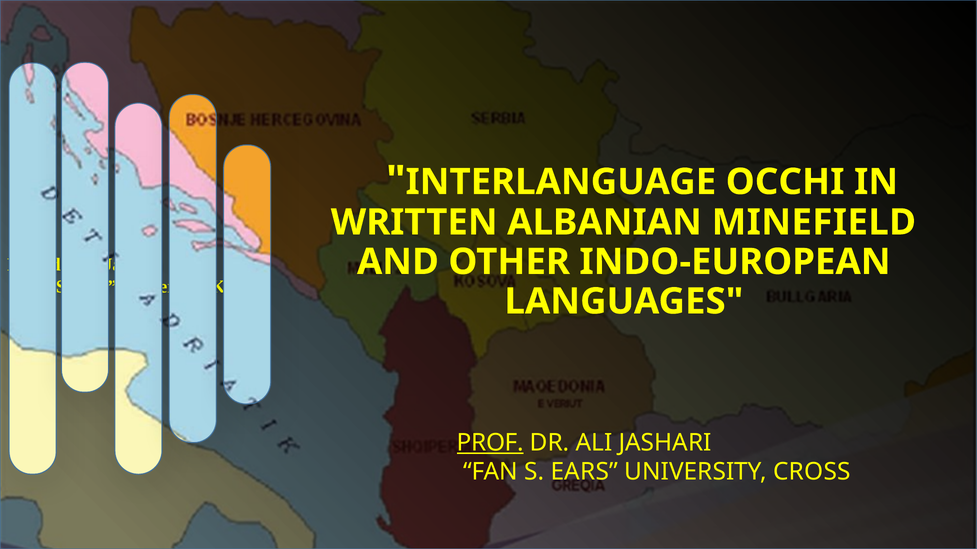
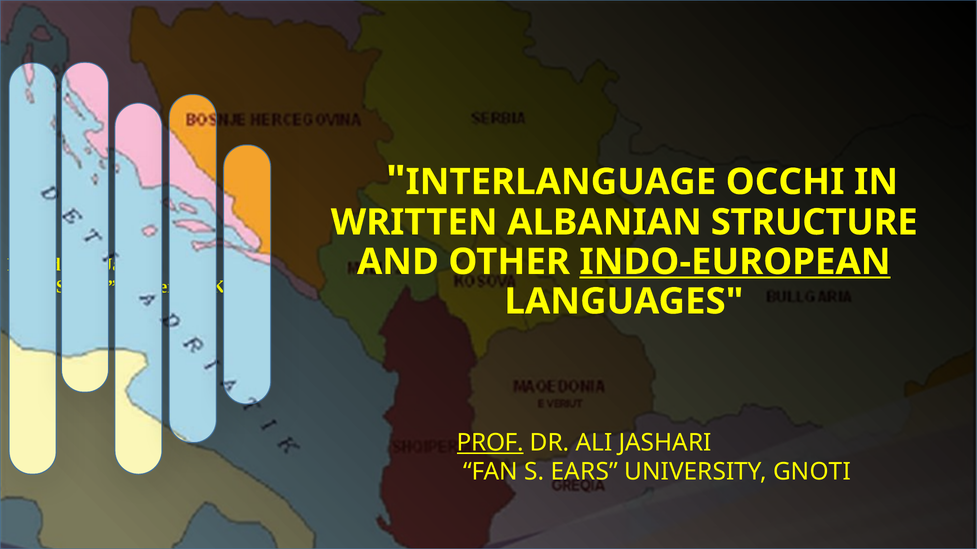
MINEFIELD: MINEFIELD -> STRUCTURE
INDO-EUROPEAN underline: none -> present
CROSS: CROSS -> GNOTI
